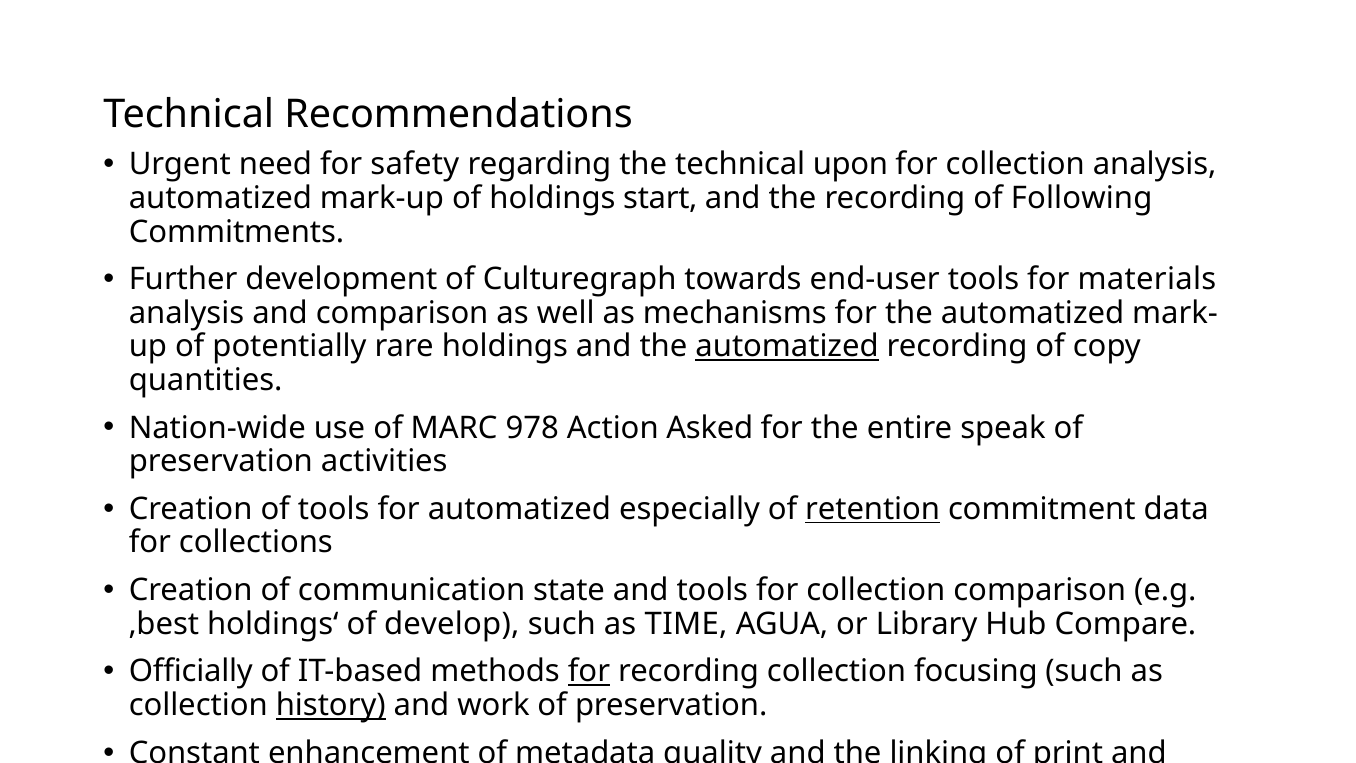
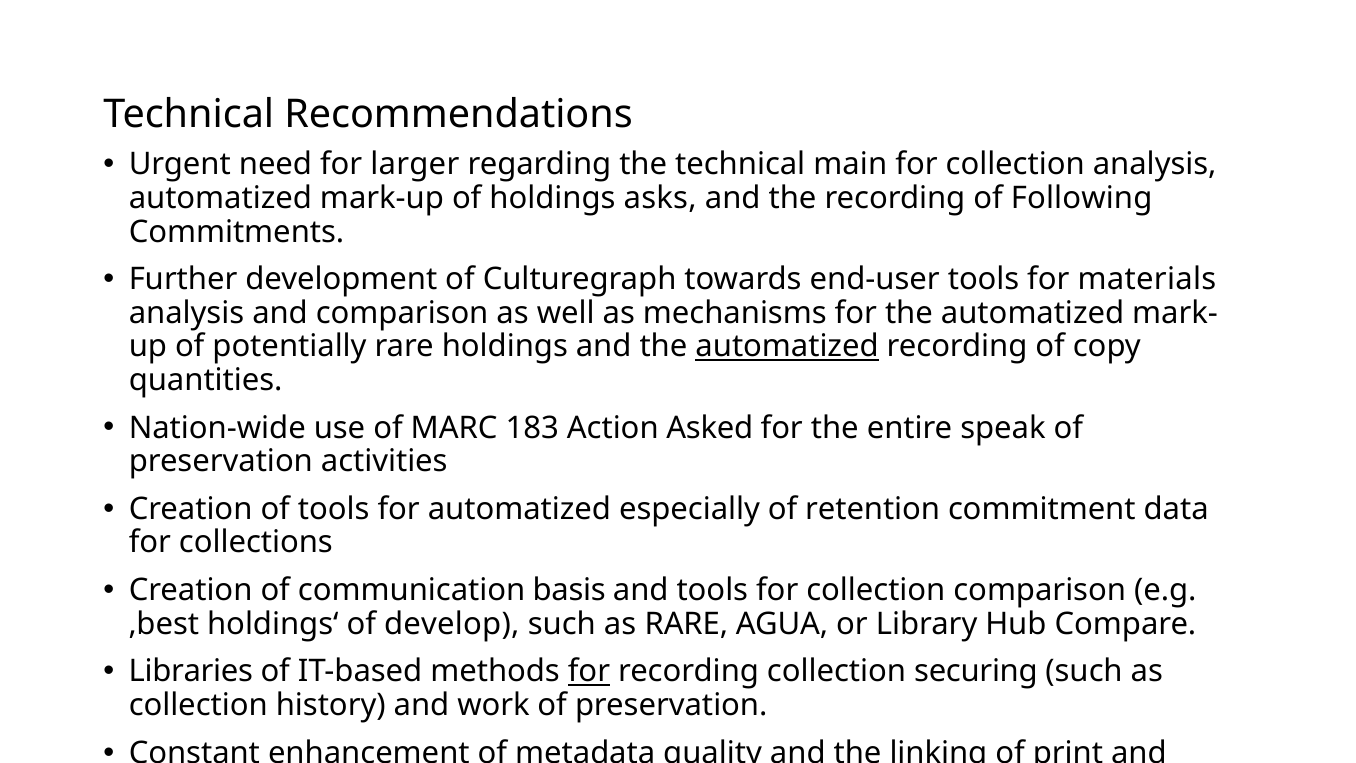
safety: safety -> larger
upon: upon -> main
start: start -> asks
978: 978 -> 183
retention underline: present -> none
state: state -> basis
as TIME: TIME -> RARE
Officially: Officially -> Libraries
focusing: focusing -> securing
history underline: present -> none
